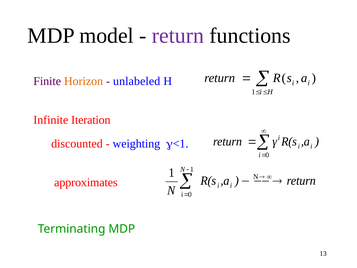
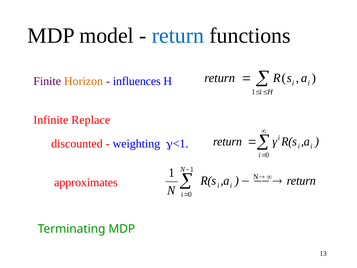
return at (178, 36) colour: purple -> blue
unlabeled: unlabeled -> influences
Iteration: Iteration -> Replace
